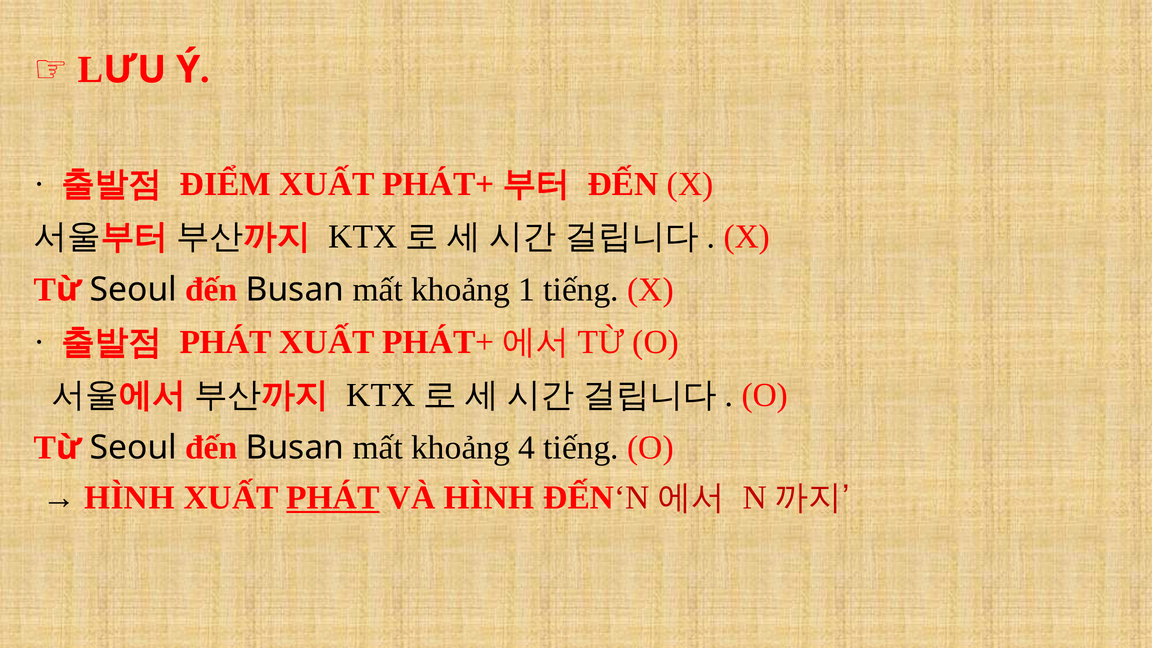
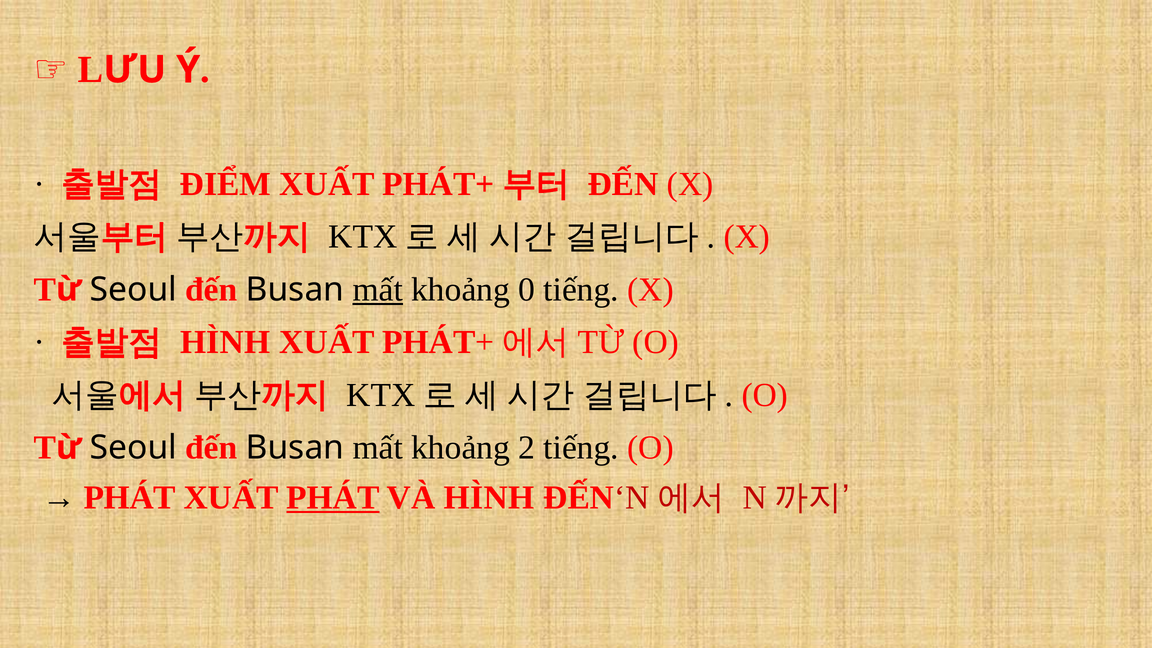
mất at (378, 289) underline: none -> present
1: 1 -> 0
PHÁT at (226, 342): PHÁT -> HÌNH
4: 4 -> 2
HÌNH at (129, 498): HÌNH -> PHÁT
